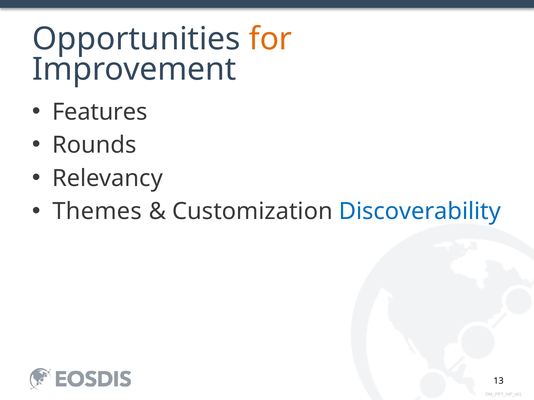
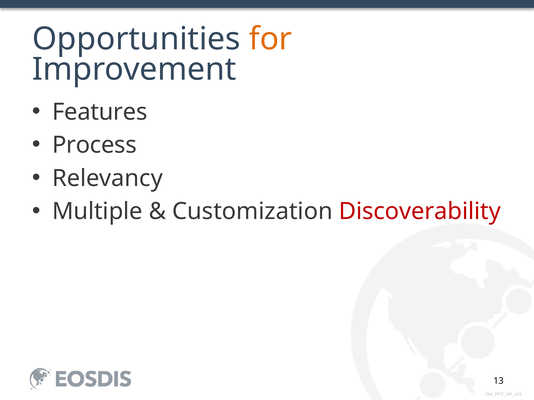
Rounds: Rounds -> Process
Themes: Themes -> Multiple
Discoverability colour: blue -> red
